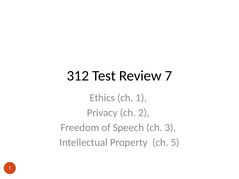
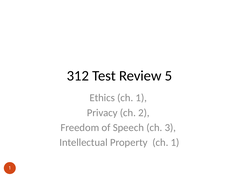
7: 7 -> 5
Property ch 5: 5 -> 1
